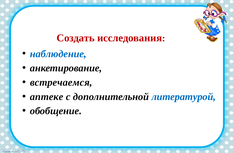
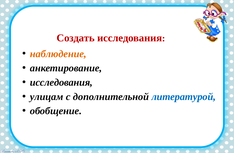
наблюдение colour: blue -> orange
встречаемся at (61, 83): встречаемся -> исследования
аптеке: аптеке -> улицам
